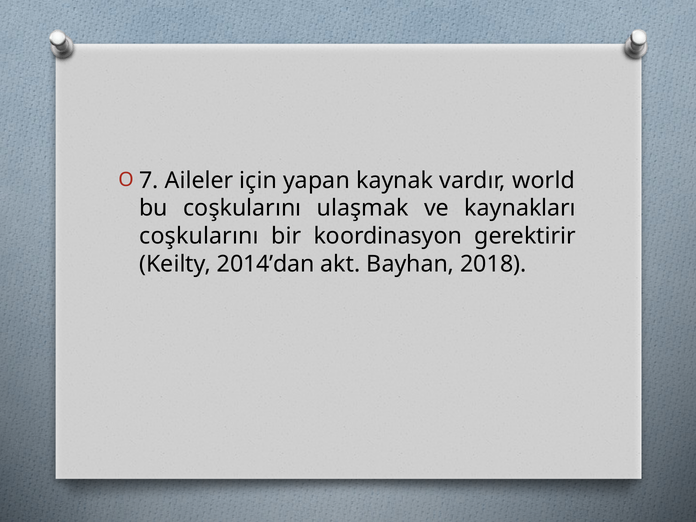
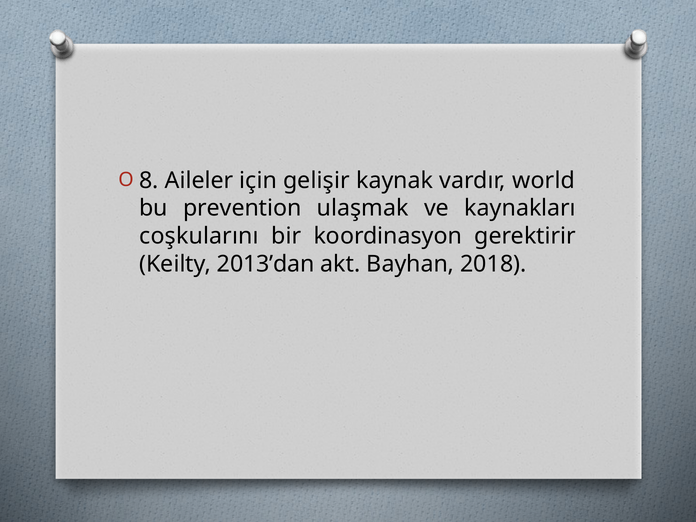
7: 7 -> 8
yapan: yapan -> gelişir
bu coşkularını: coşkularını -> prevention
2014’dan: 2014’dan -> 2013’dan
